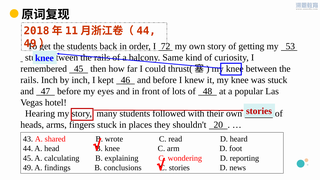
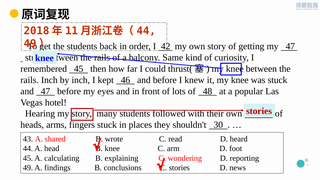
72: 72 -> 42
my 53: 53 -> 47
20: 20 -> 30
